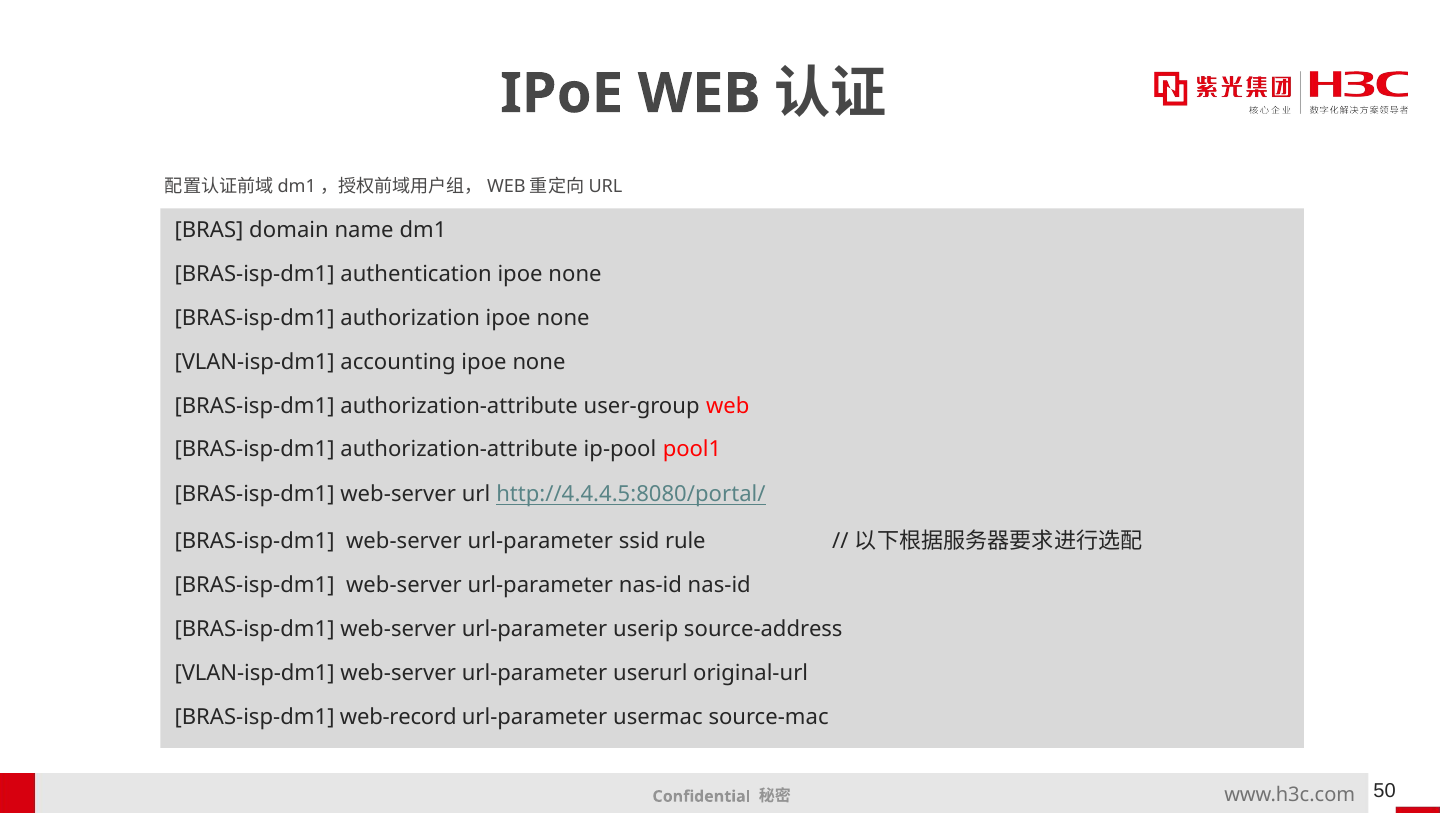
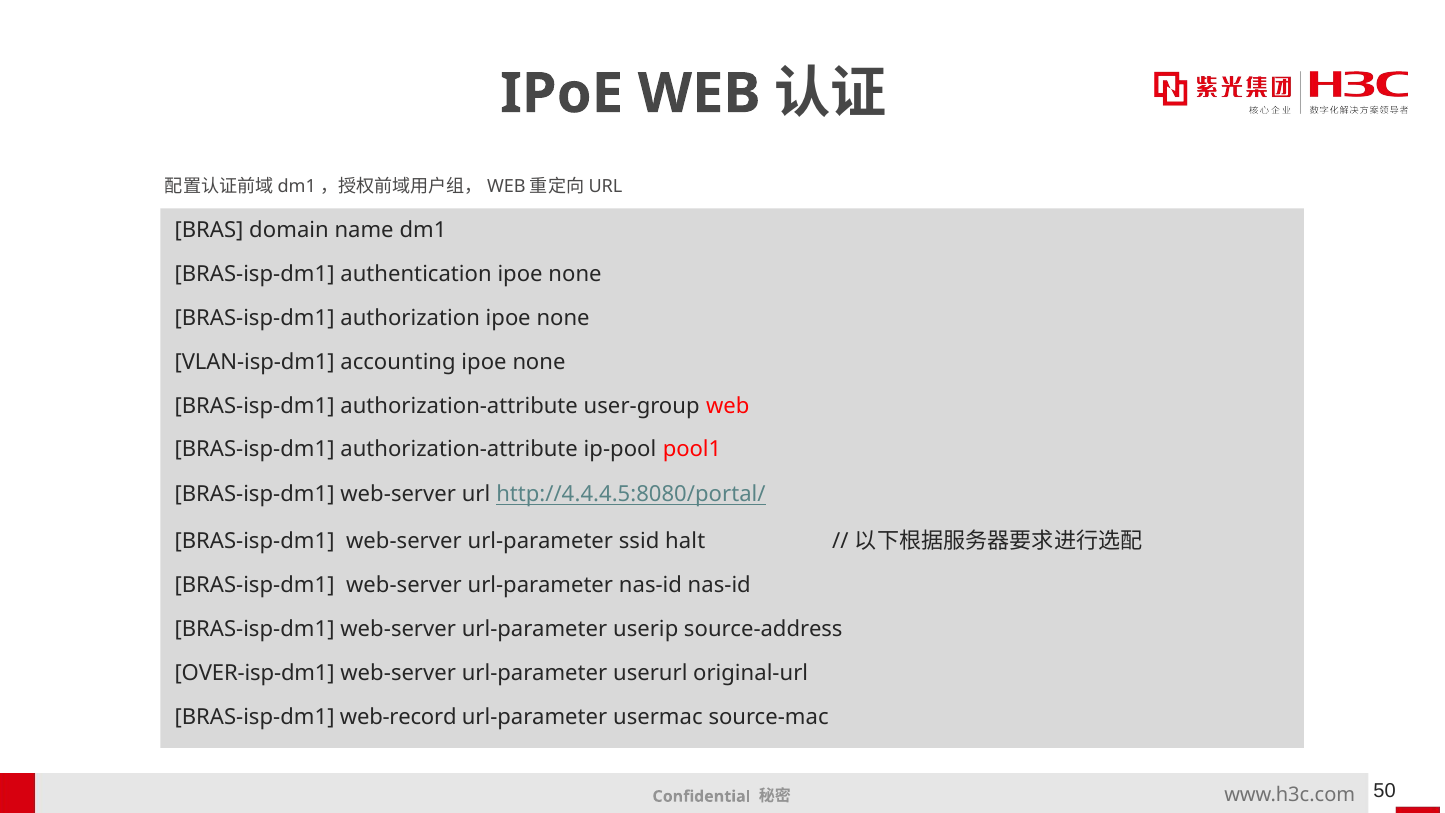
rule: rule -> halt
VLAN-isp-dm1 at (255, 673): VLAN-isp-dm1 -> OVER-isp-dm1
